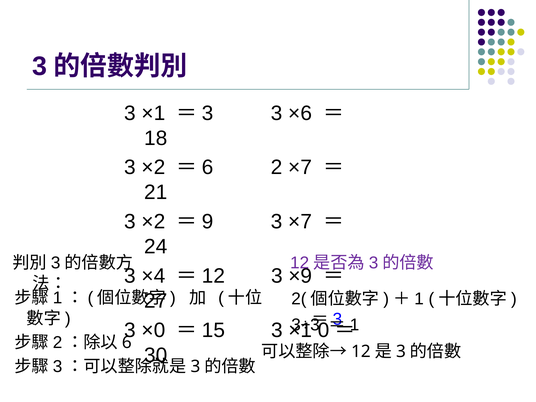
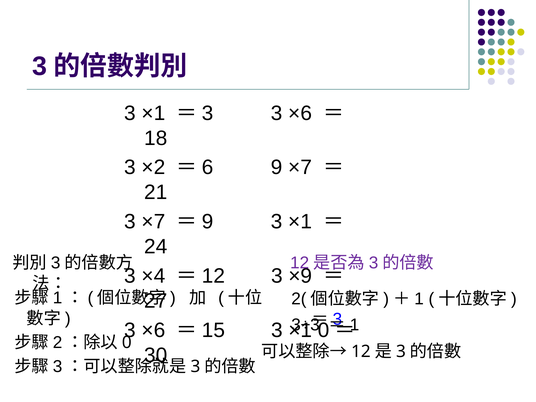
2 at (277, 167): 2 -> 9
×2 at (153, 222): ×2 -> ×7
×7 at (300, 222): ×7 -> ×1
×0 at (153, 330): ×0 -> ×6
6 at (127, 342): 6 -> 0
